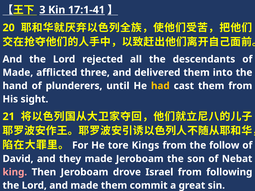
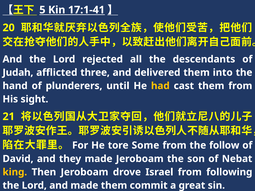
3: 3 -> 5
Made at (18, 73): Made -> Judah
Kings: Kings -> Some
king colour: pink -> yellow
